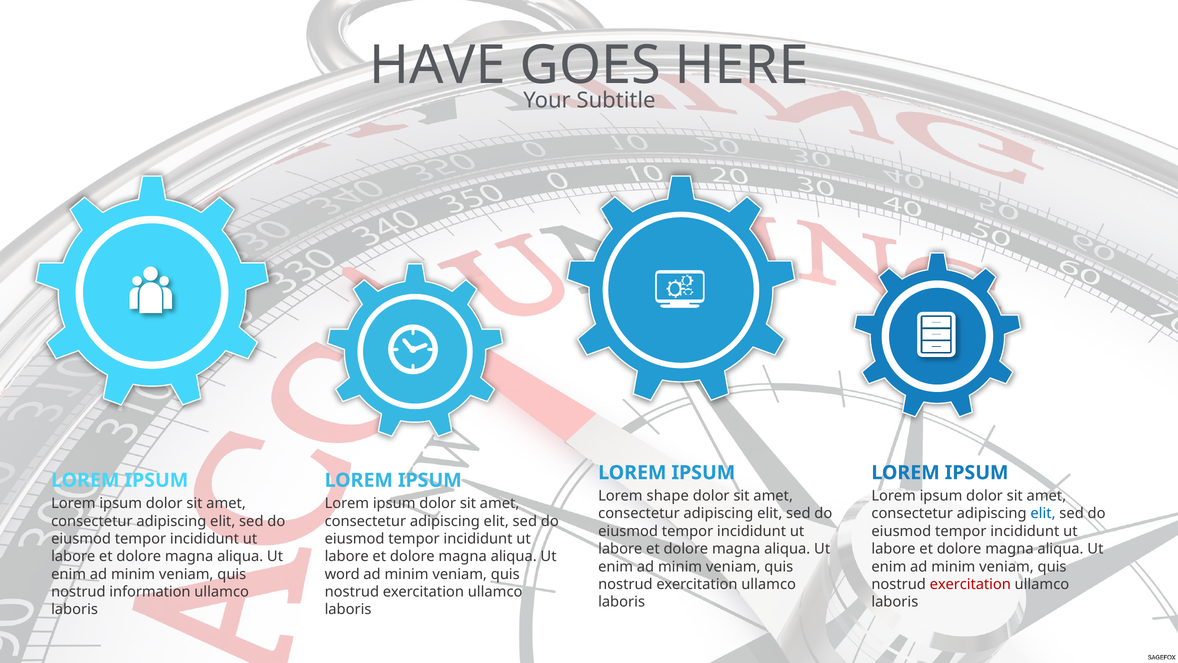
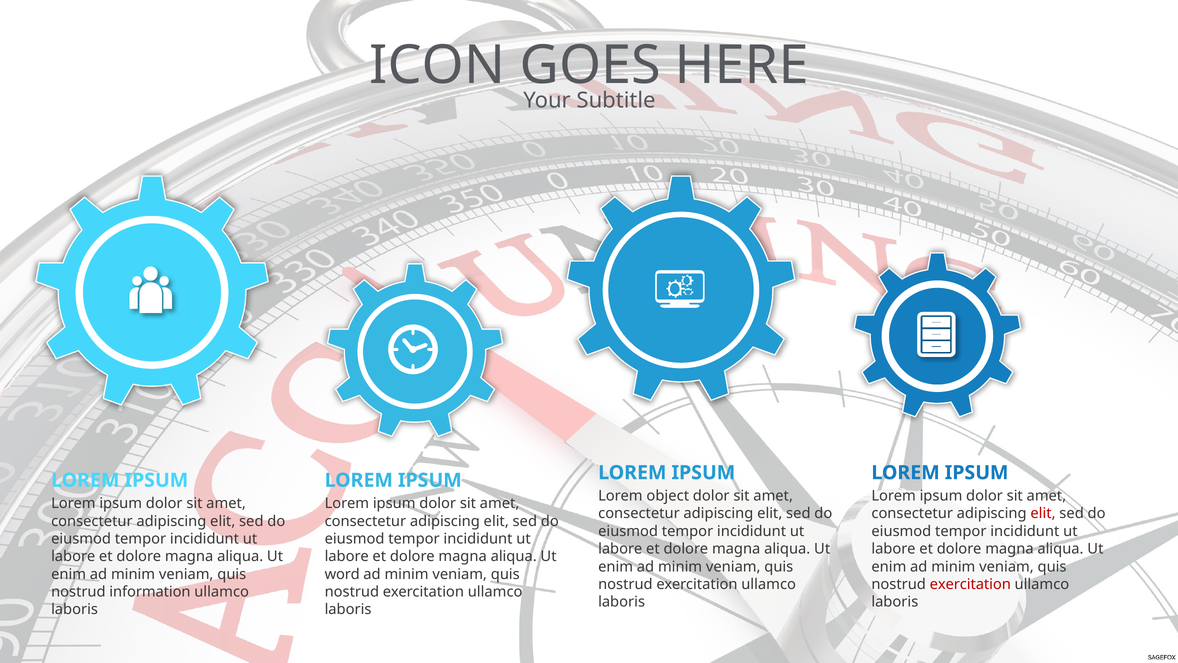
HAVE: HAVE -> ICON
shape: shape -> object
elit at (1043, 513) colour: blue -> red
